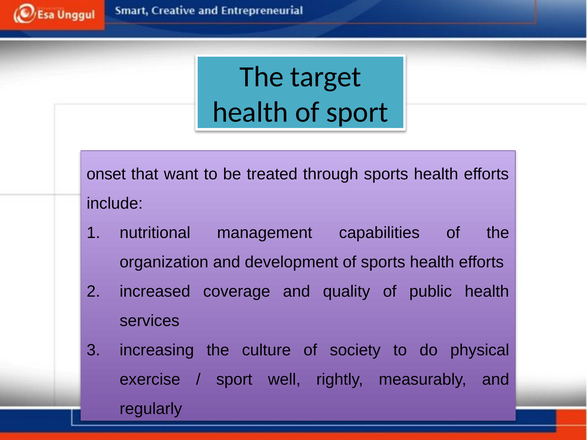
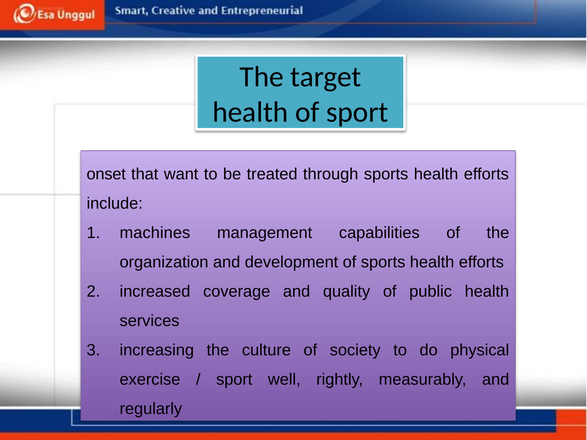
nutritional: nutritional -> machines
